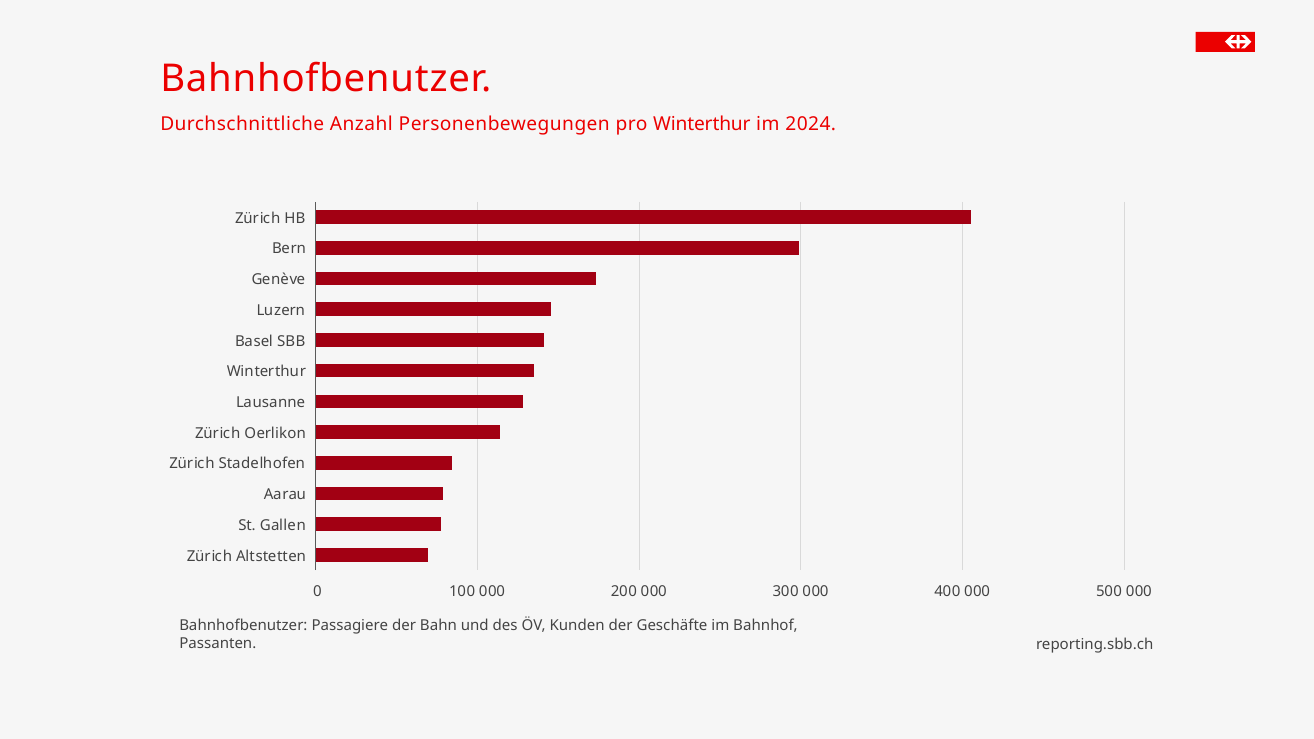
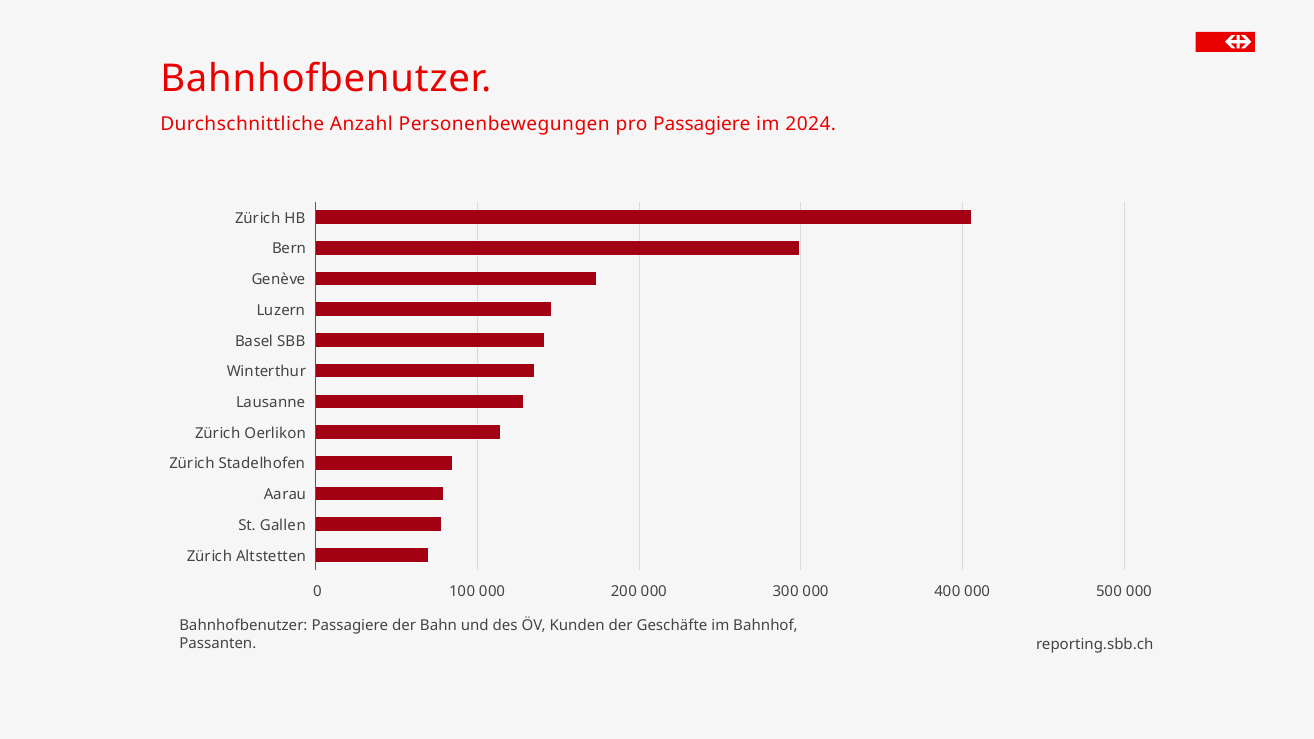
pro Winterthur: Winterthur -> Passagiere
